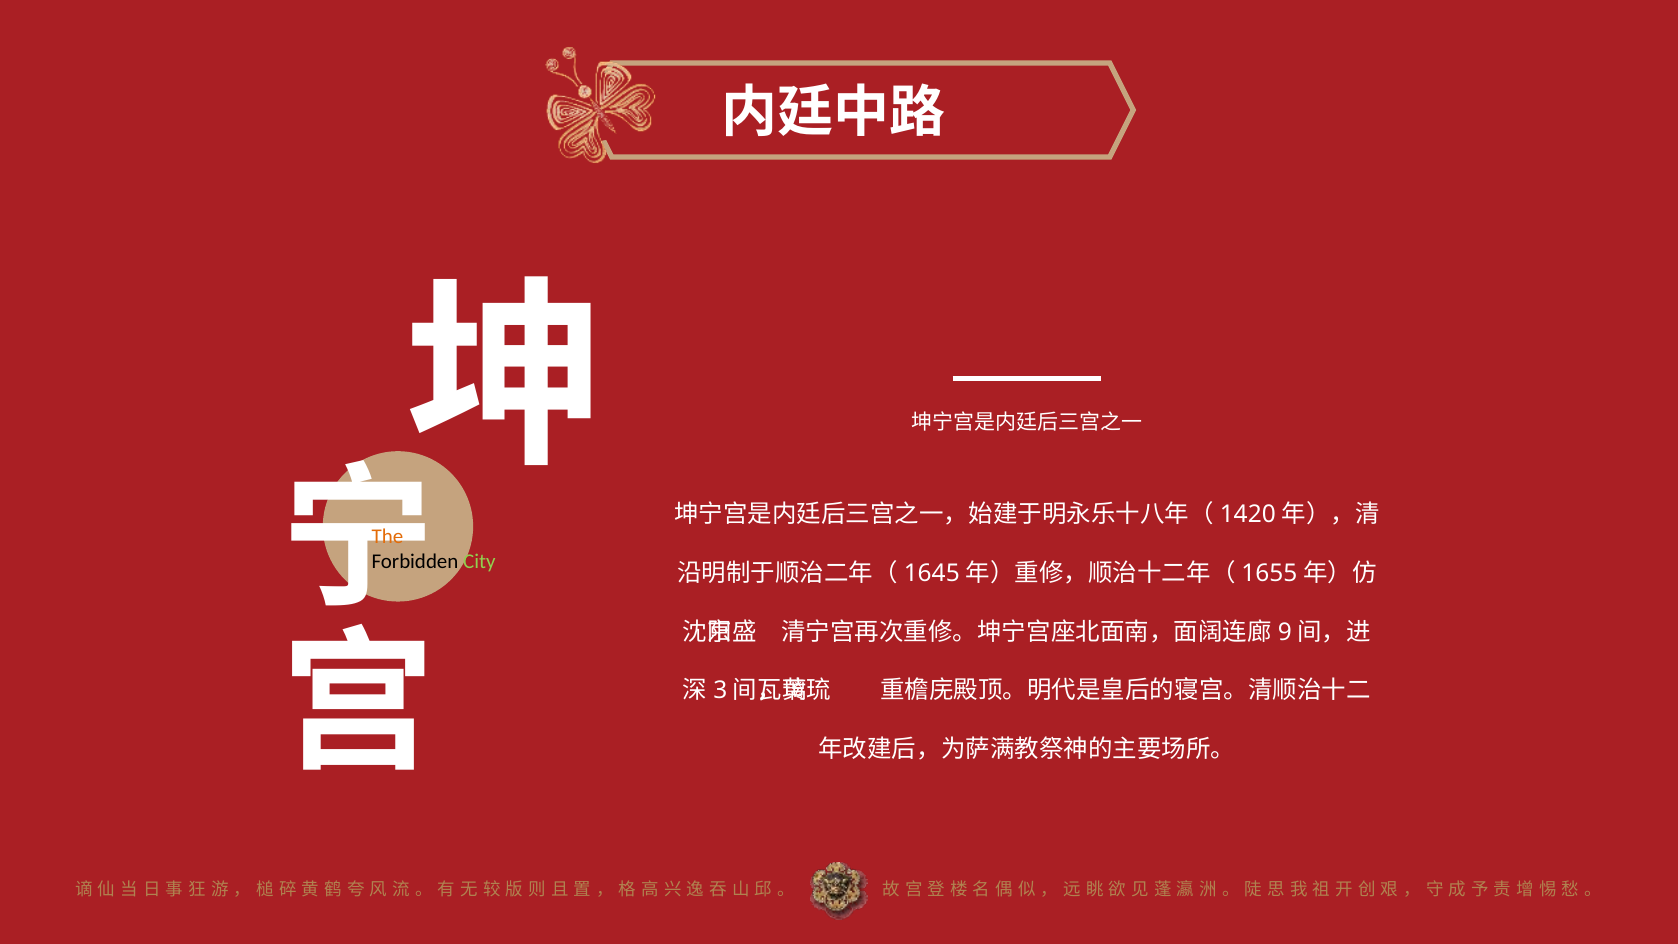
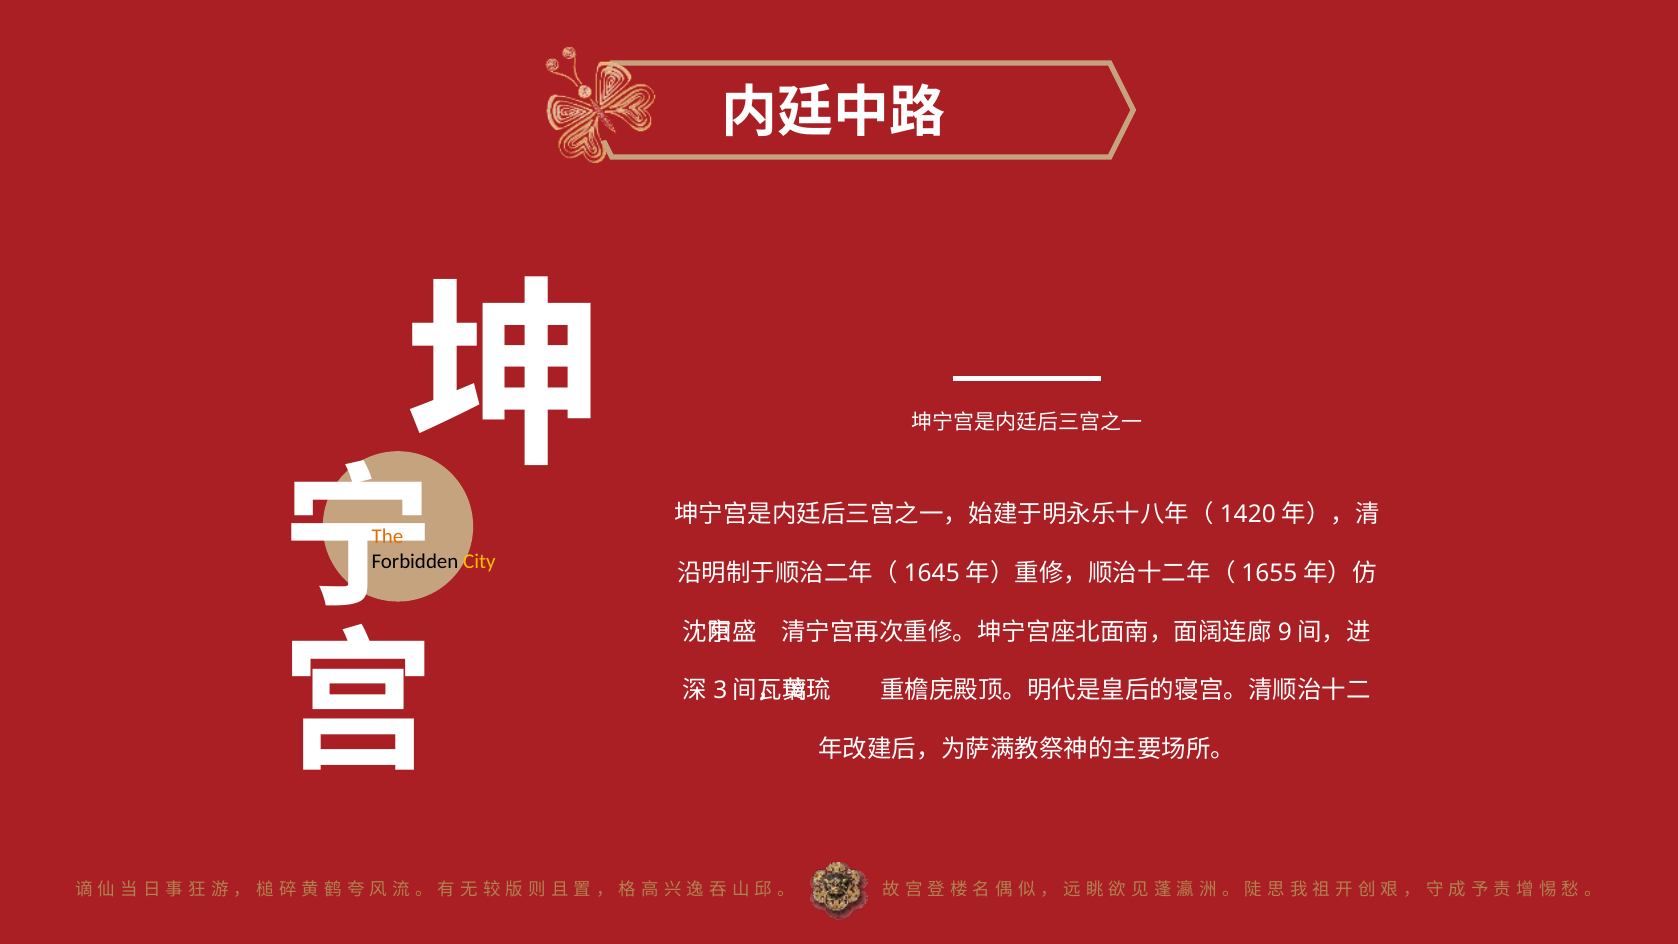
City colour: light green -> yellow
